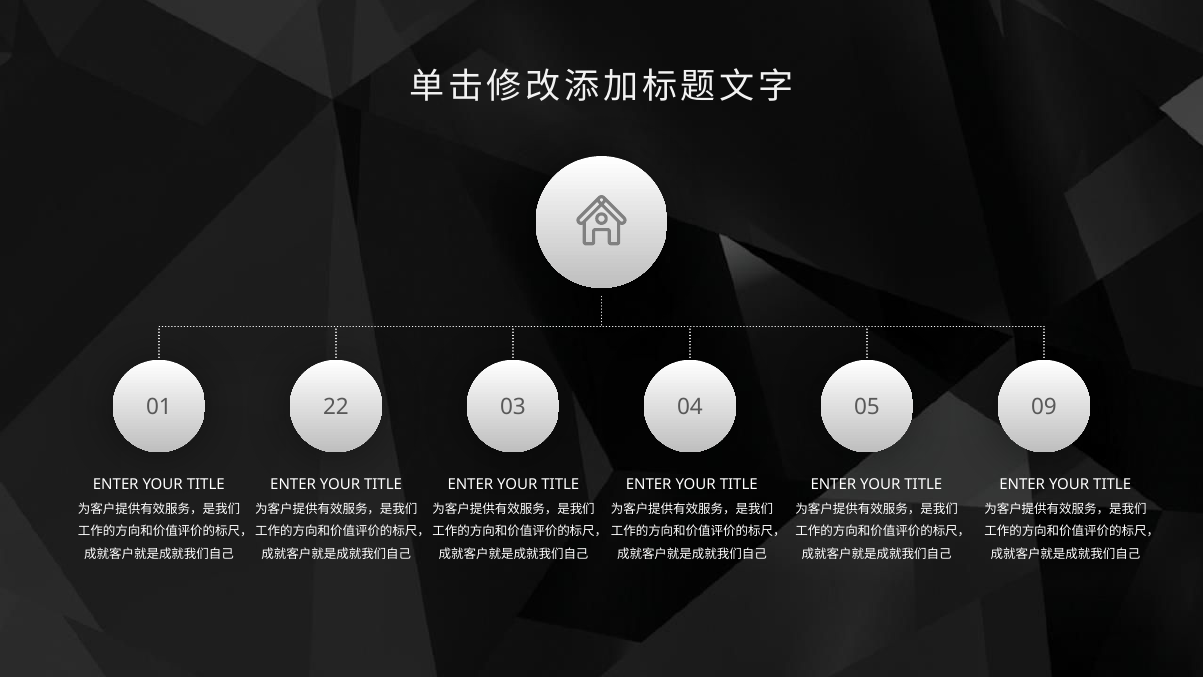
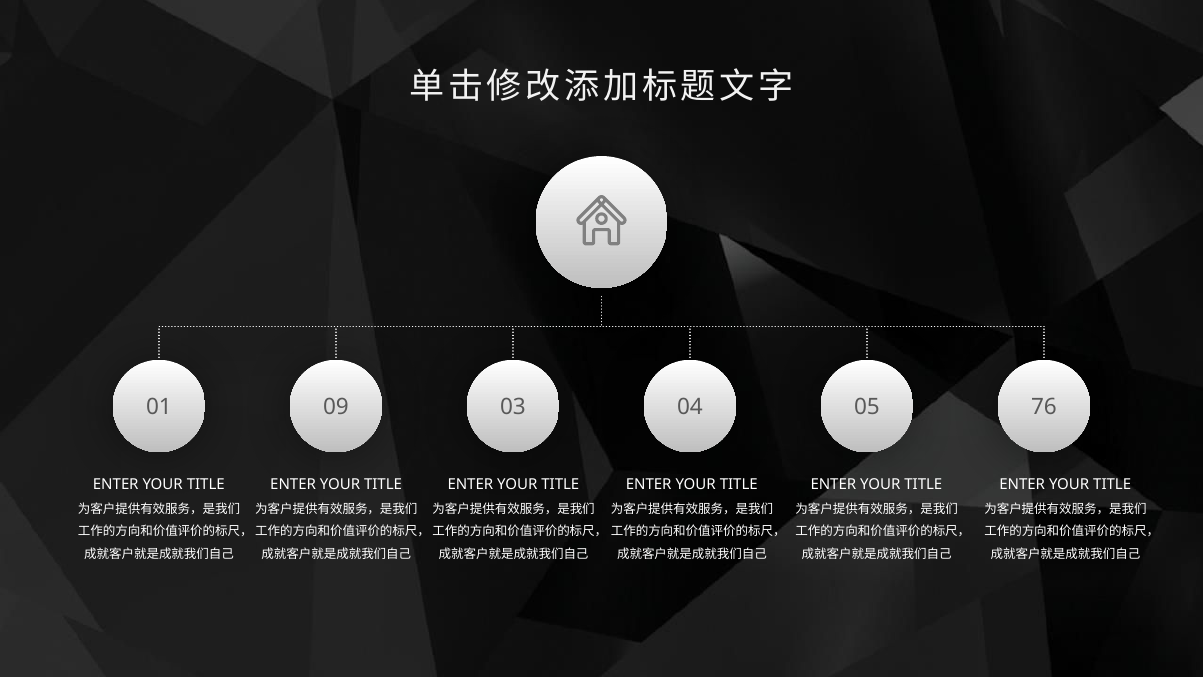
22: 22 -> 09
09: 09 -> 76
